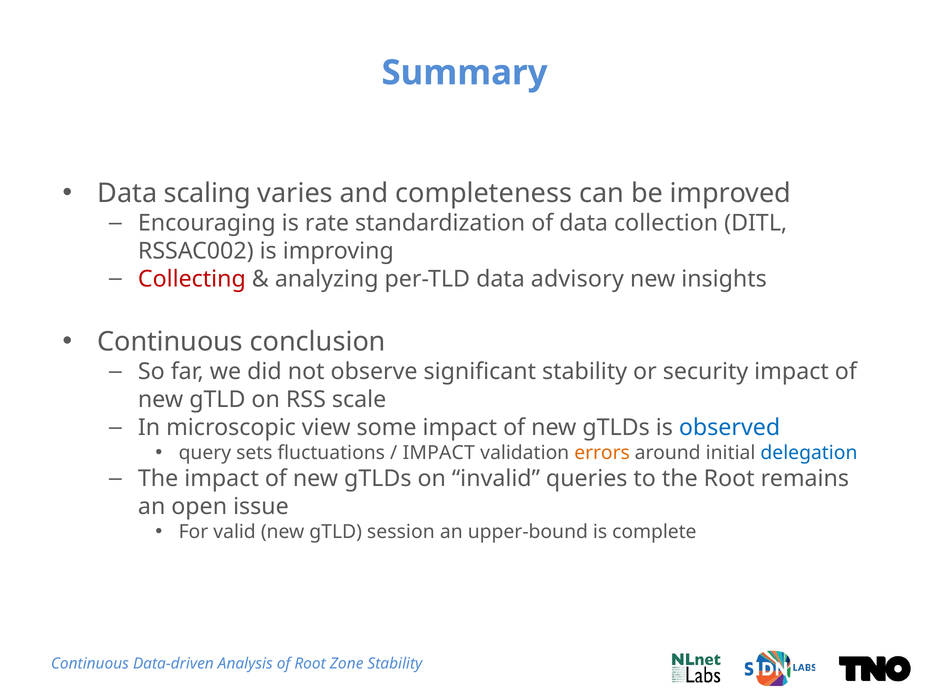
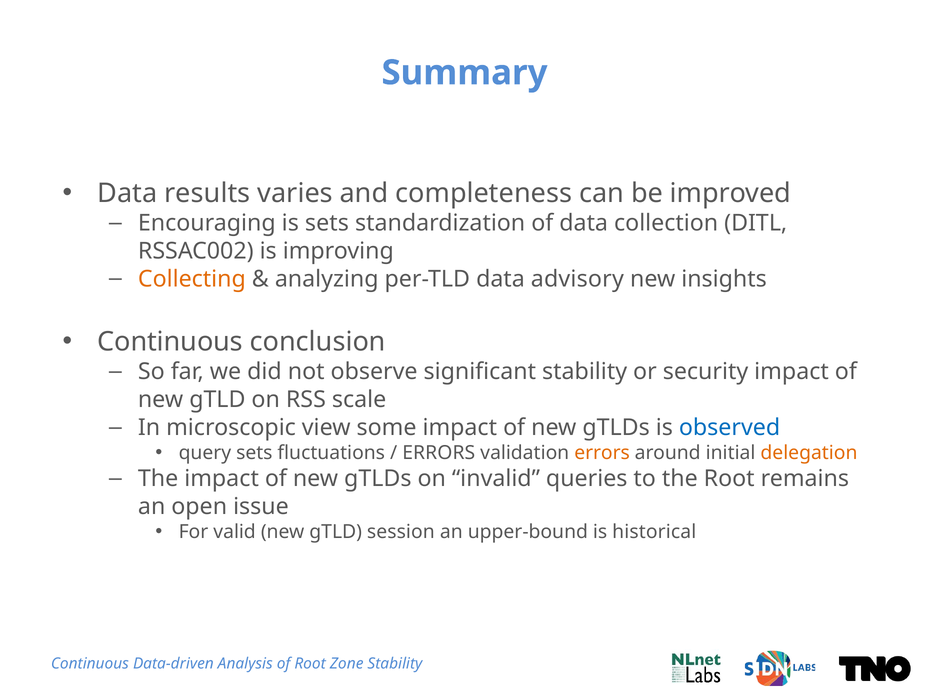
scaling: scaling -> results
is rate: rate -> sets
Collecting colour: red -> orange
IMPACT at (439, 453): IMPACT -> ERRORS
delegation colour: blue -> orange
complete: complete -> historical
